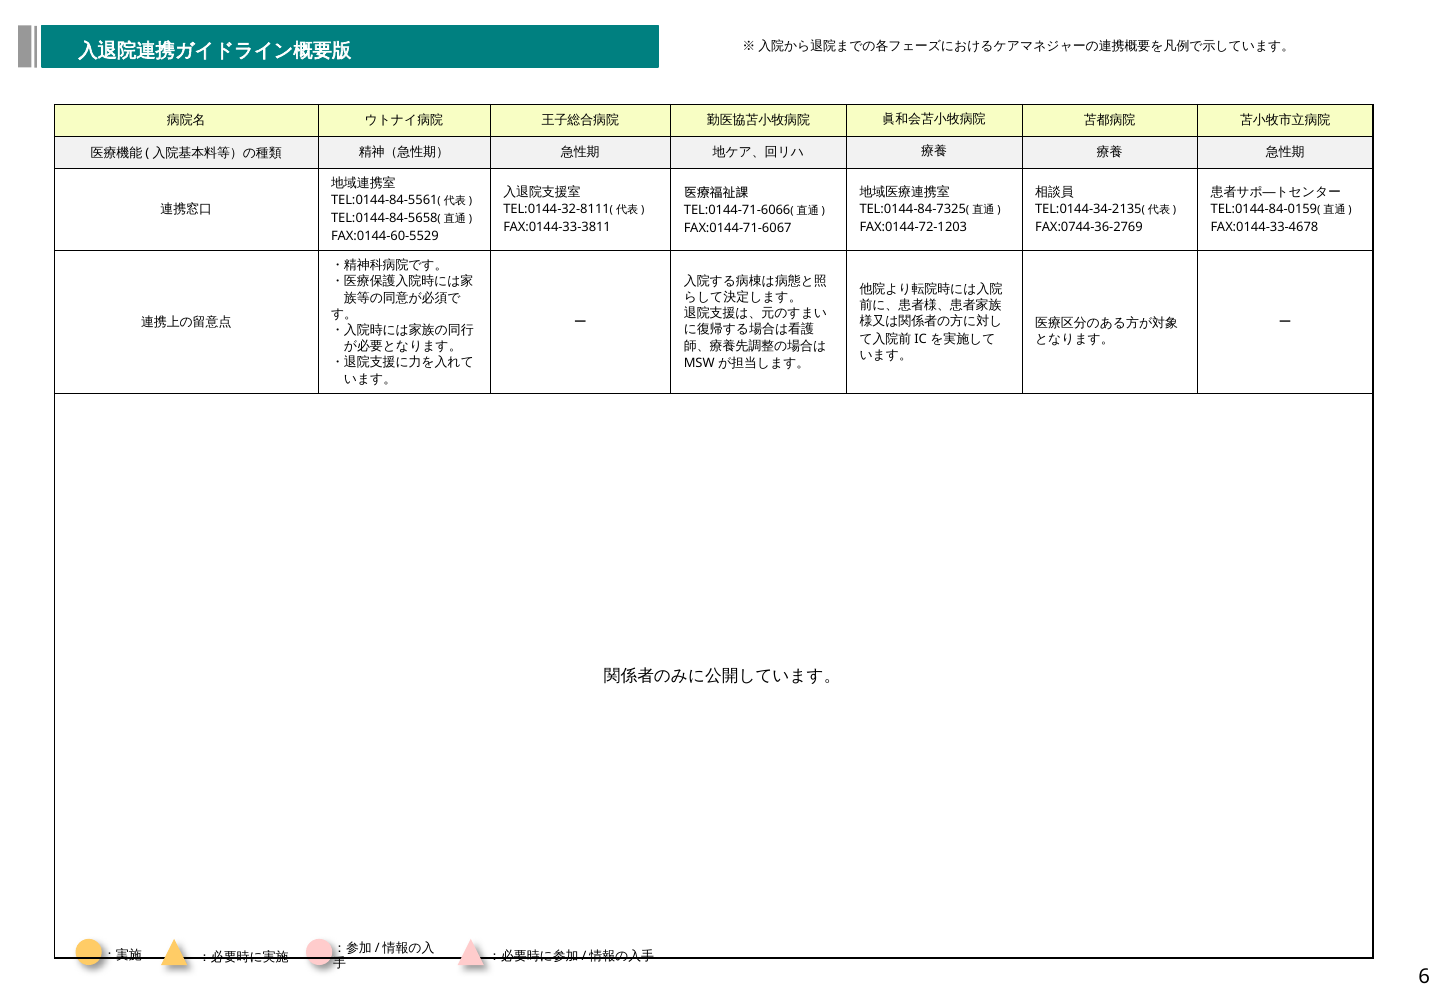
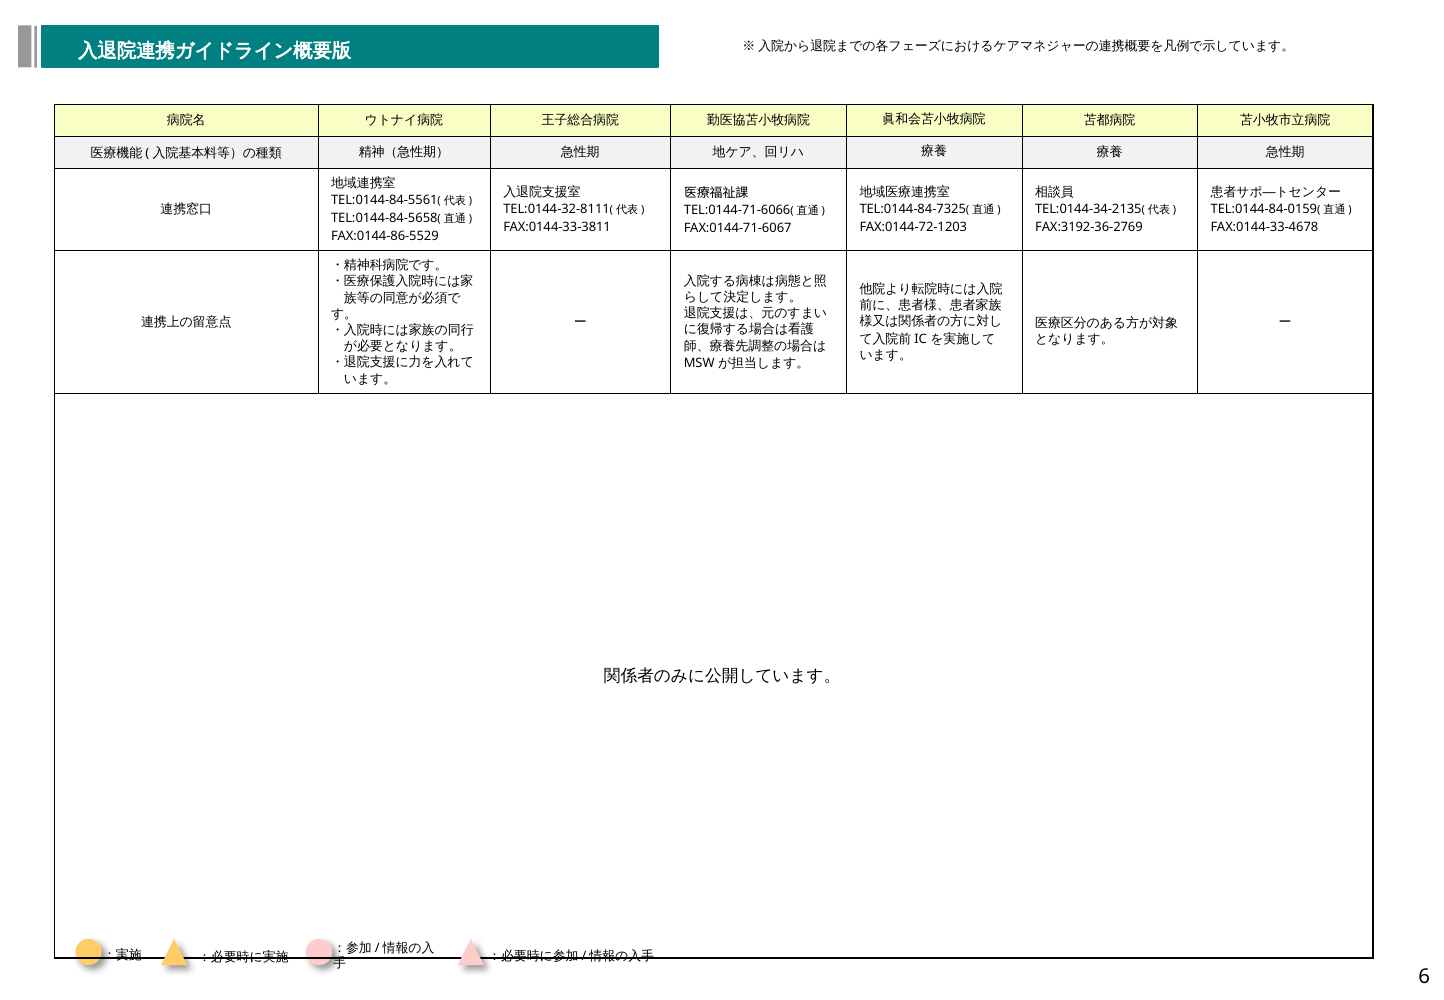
FAX:0744-36-2769: FAX:0744-36-2769 -> FAX:3192-36-2769
FAX:0144-60-5529: FAX:0144-60-5529 -> FAX:0144-86-5529
